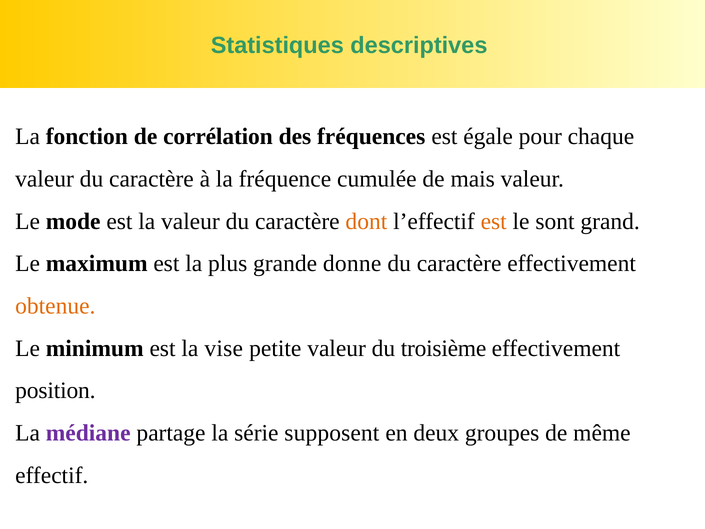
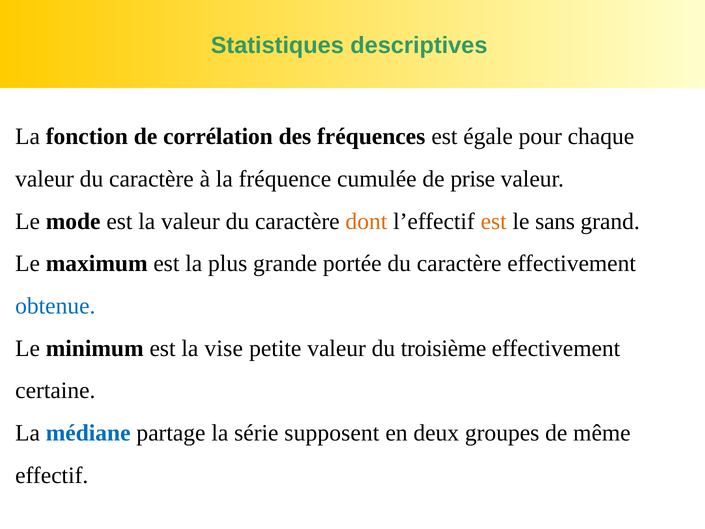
mais: mais -> prise
sont: sont -> sans
donne: donne -> portée
obtenue colour: orange -> blue
position: position -> certaine
médiane colour: purple -> blue
